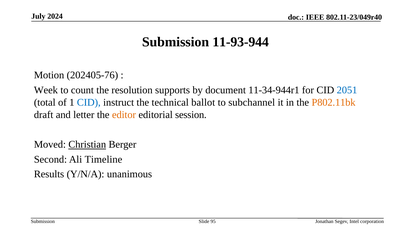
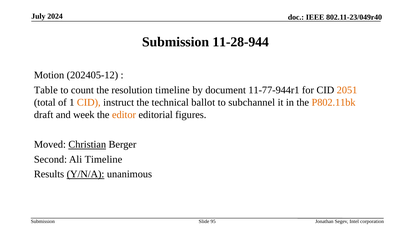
11-93-944: 11-93-944 -> 11-28-944
202405-76: 202405-76 -> 202405-12
Week: Week -> Table
resolution supports: supports -> timeline
11-34-944r1: 11-34-944r1 -> 11-77-944r1
2051 colour: blue -> orange
CID at (89, 102) colour: blue -> orange
letter: letter -> week
session: session -> figures
Y/N/A underline: none -> present
